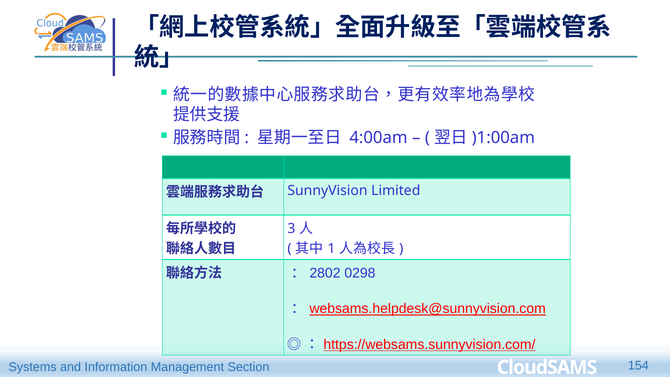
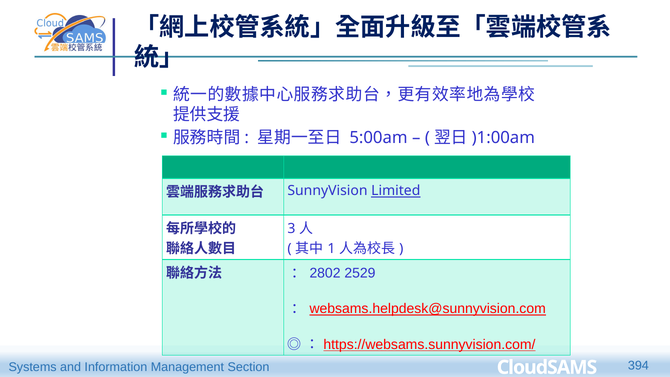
4:00am: 4:00am -> 5:00am
Limited underline: none -> present
0298: 0298 -> 2529
154: 154 -> 394
